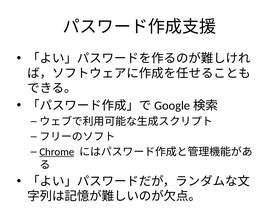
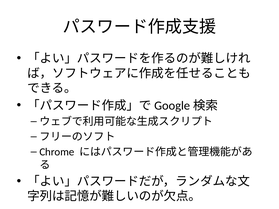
Chrome underline: present -> none
